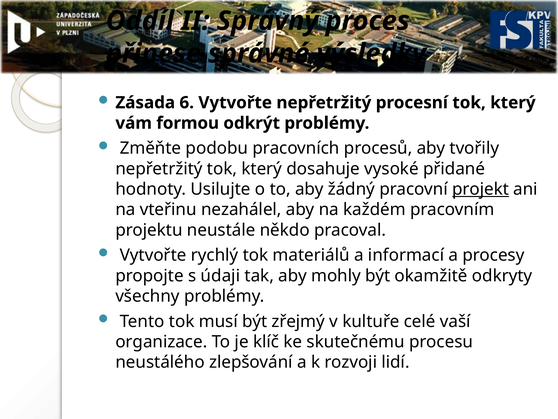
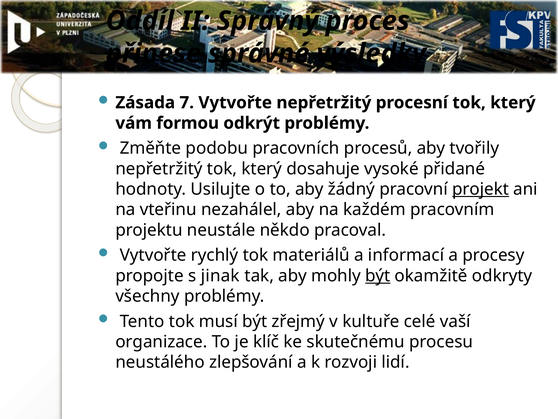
6: 6 -> 7
údaji: údaji -> jinak
být at (378, 275) underline: none -> present
